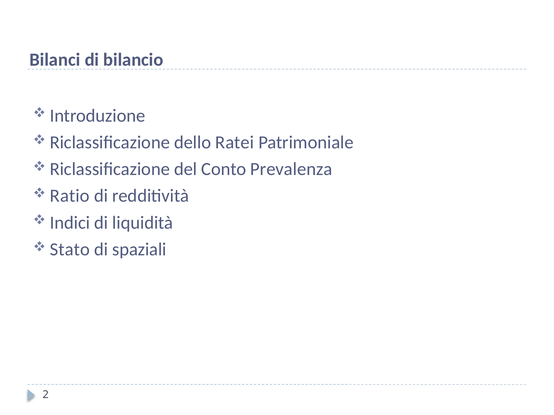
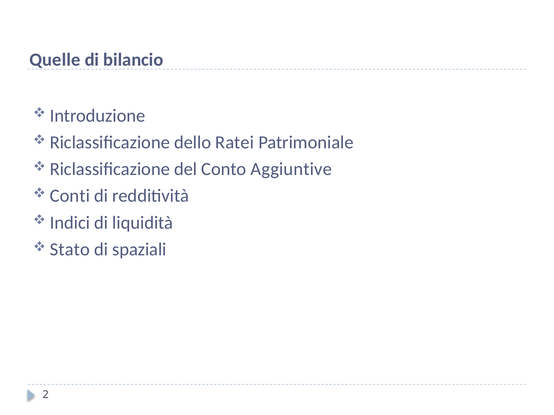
Bilanci: Bilanci -> Quelle
Prevalenza: Prevalenza -> Aggiuntive
Ratio: Ratio -> Conti
